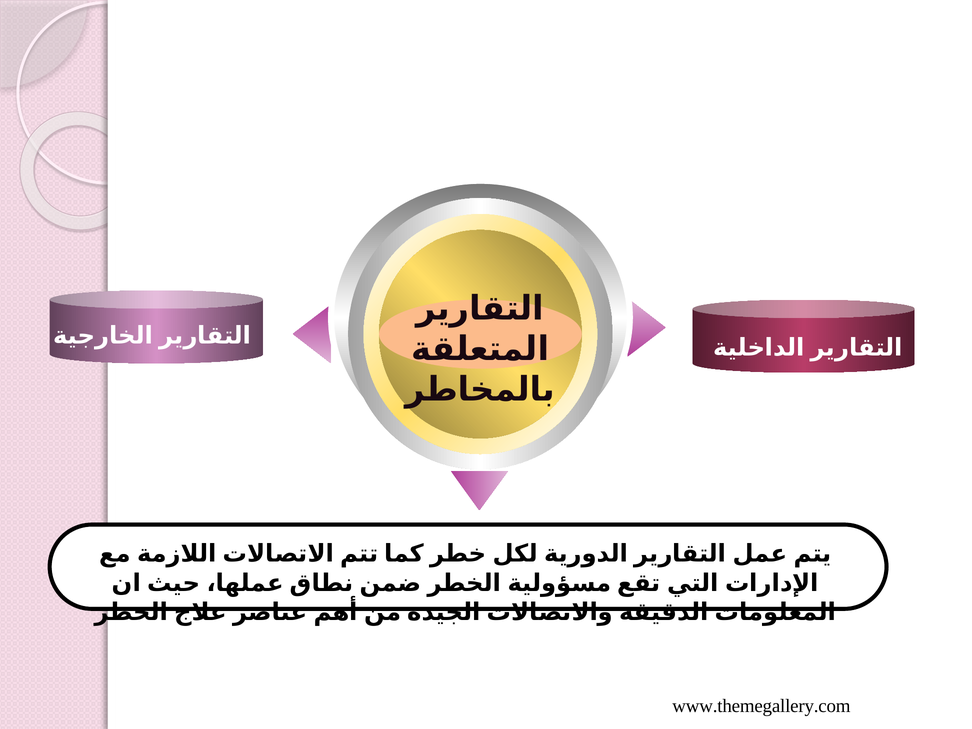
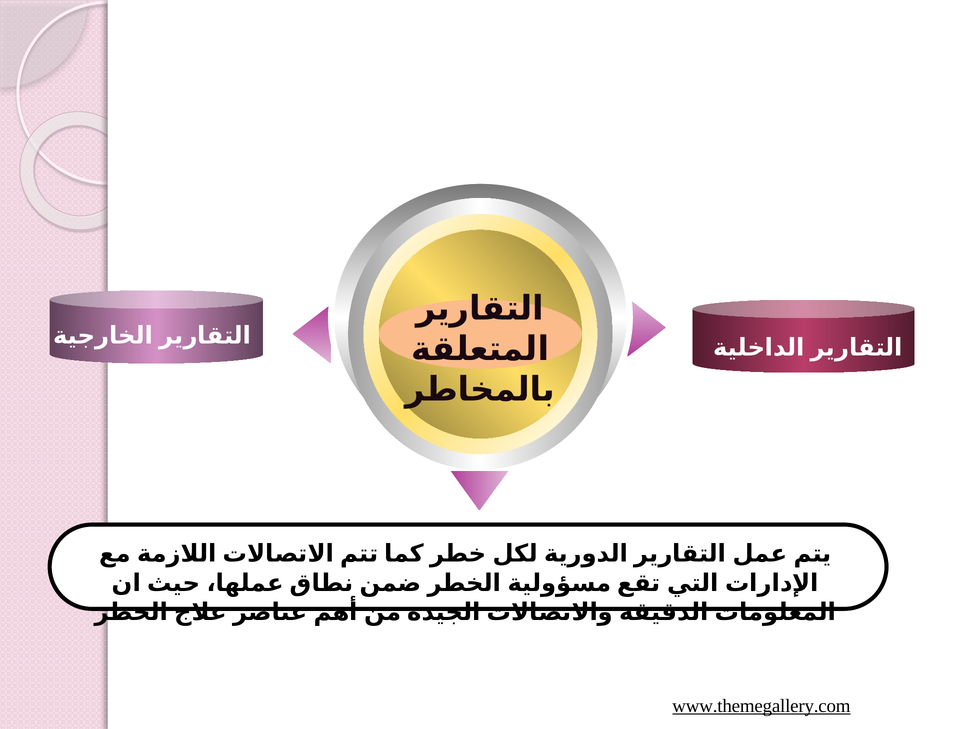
www.themegallery.com underline: none -> present
